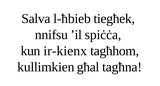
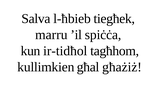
nnifsu: nnifsu -> marru
ir-kienx: ir-kienx -> ir-tidħol
tagħna: tagħna -> għażiż
